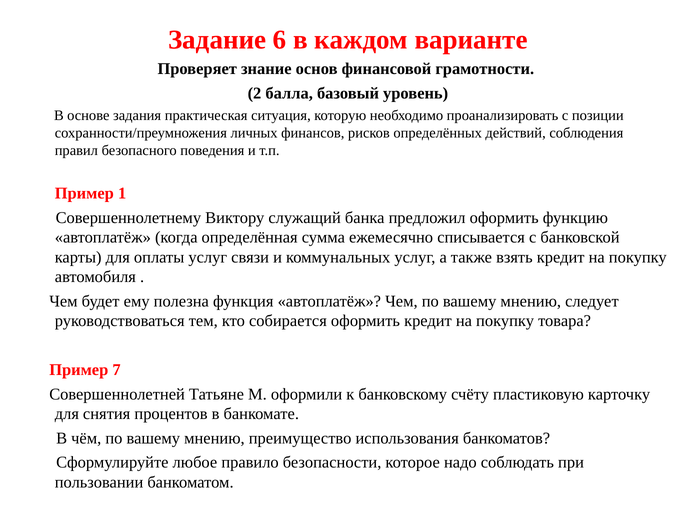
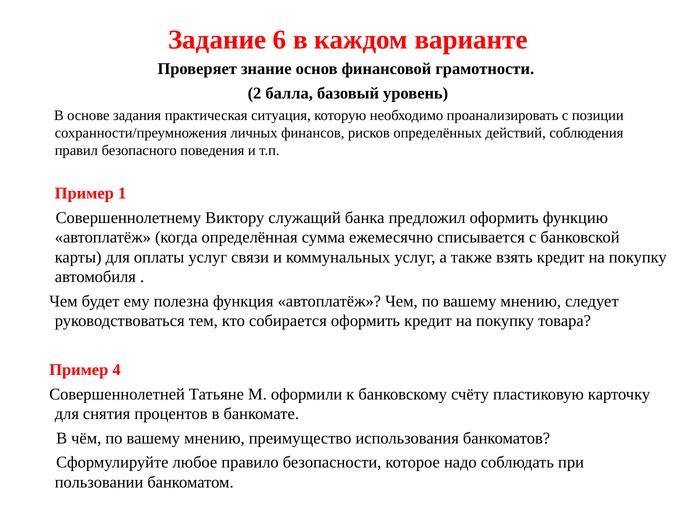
7: 7 -> 4
